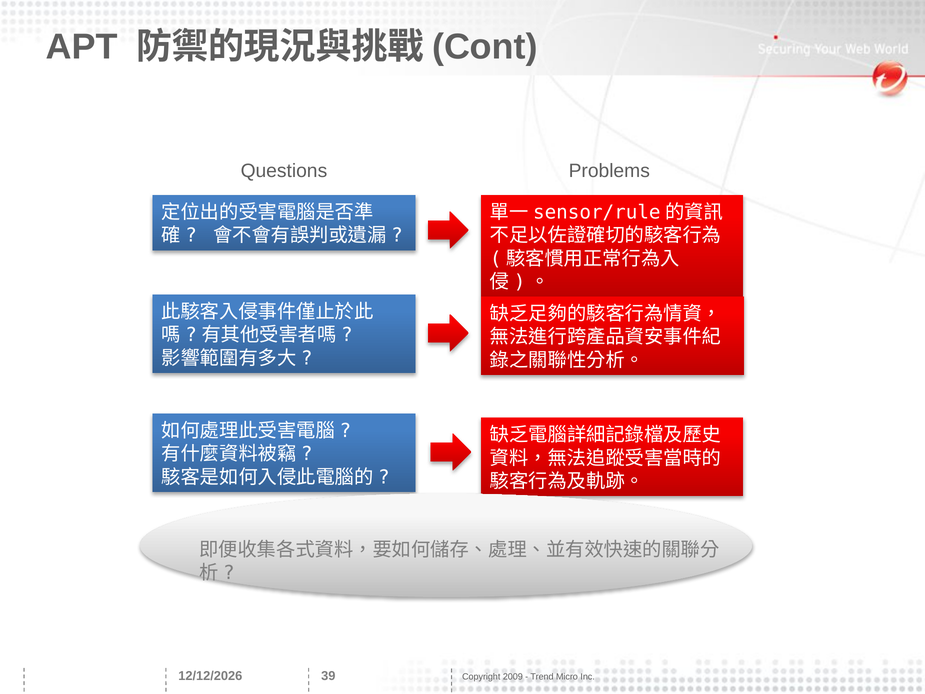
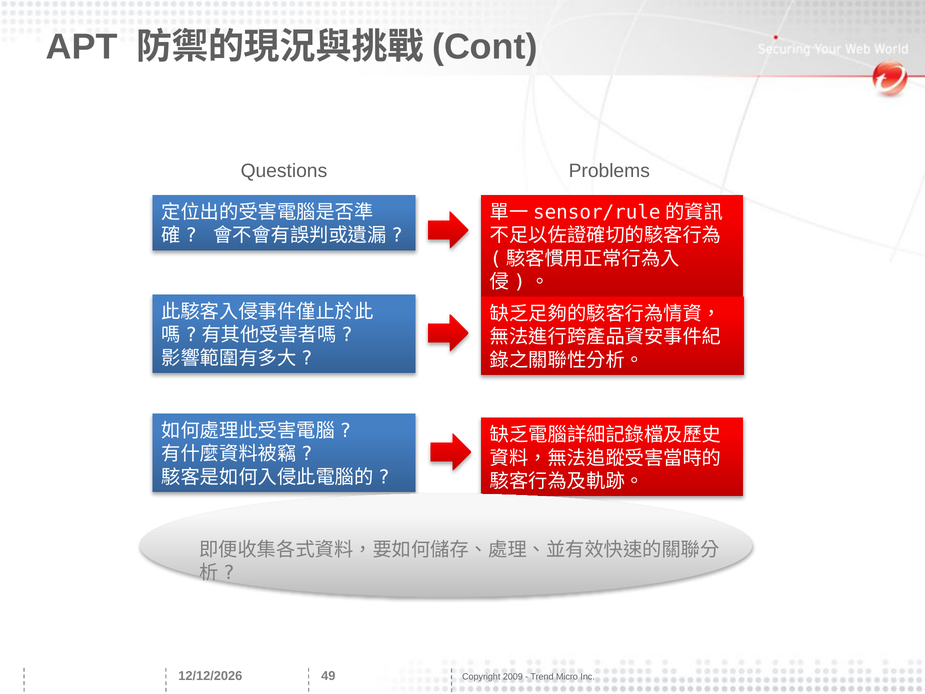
39: 39 -> 49
